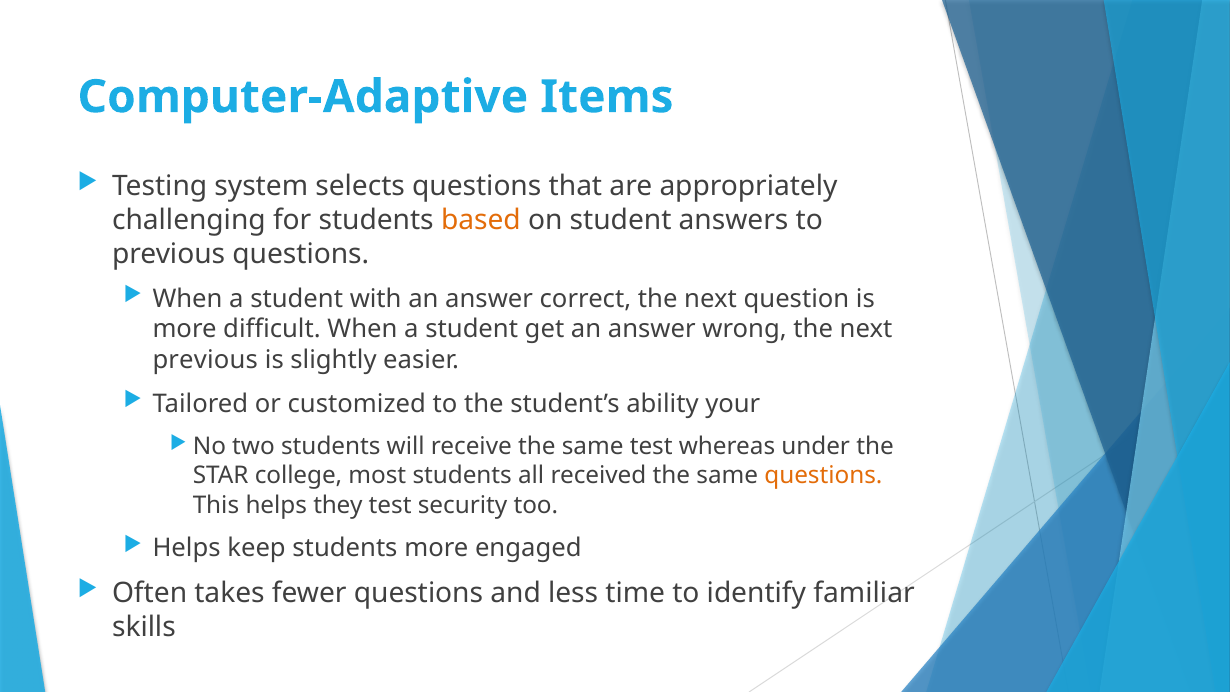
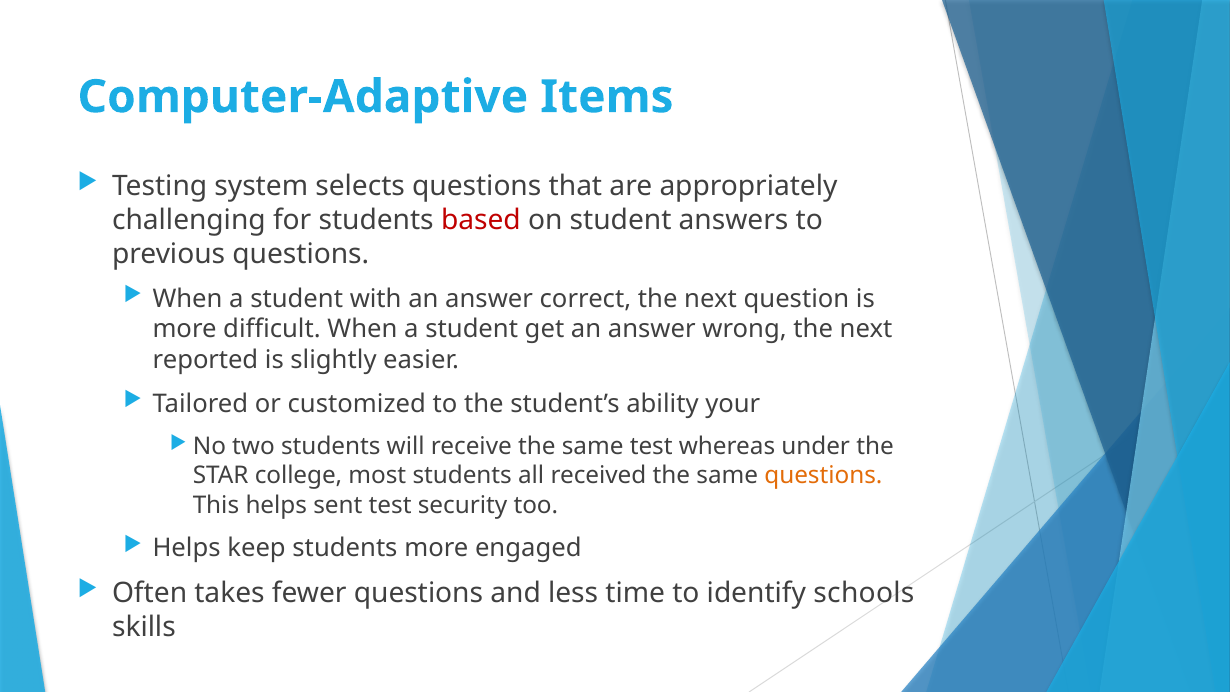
based colour: orange -> red
previous at (205, 360): previous -> reported
they: they -> sent
familiar: familiar -> schools
